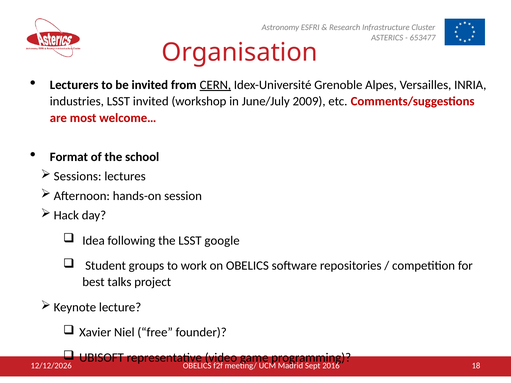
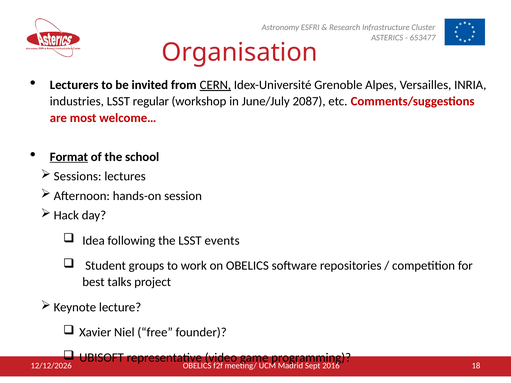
LSST invited: invited -> regular
2009: 2009 -> 2087
Format underline: none -> present
google: google -> events
